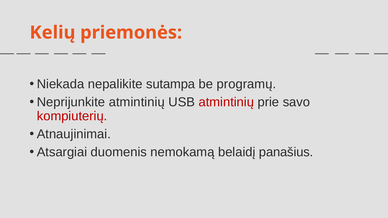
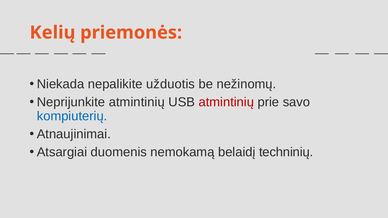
sutampa: sutampa -> užduotis
programų: programų -> nežinomų
kompiuterių colour: red -> blue
panašius: panašius -> techninių
